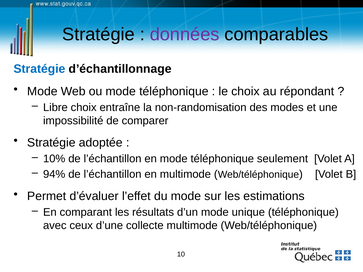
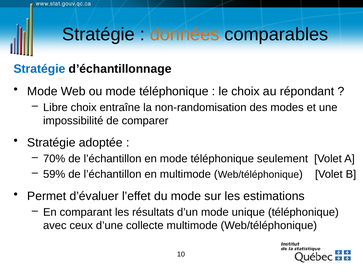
données colour: purple -> orange
10%: 10% -> 70%
94%: 94% -> 59%
